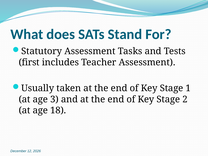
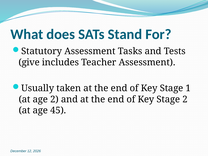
first: first -> give
age 3: 3 -> 2
18: 18 -> 45
